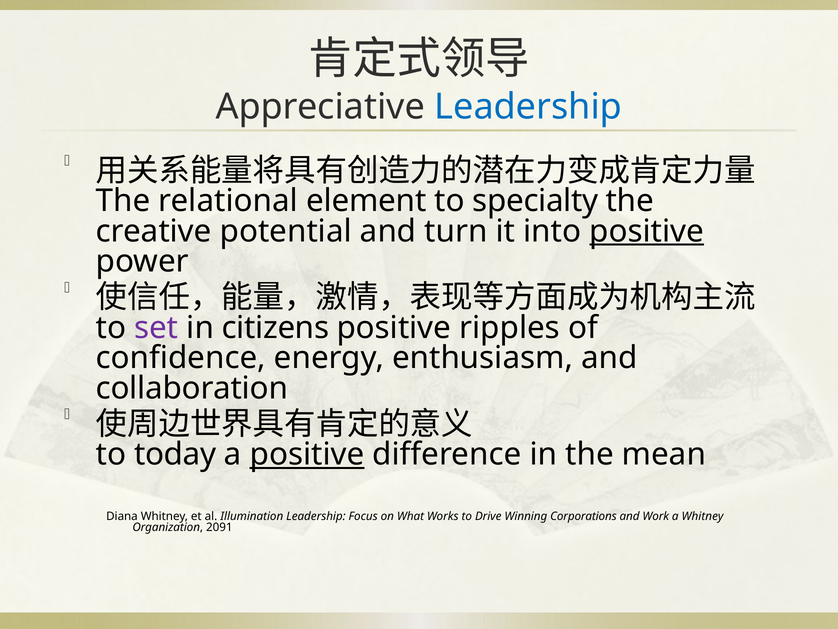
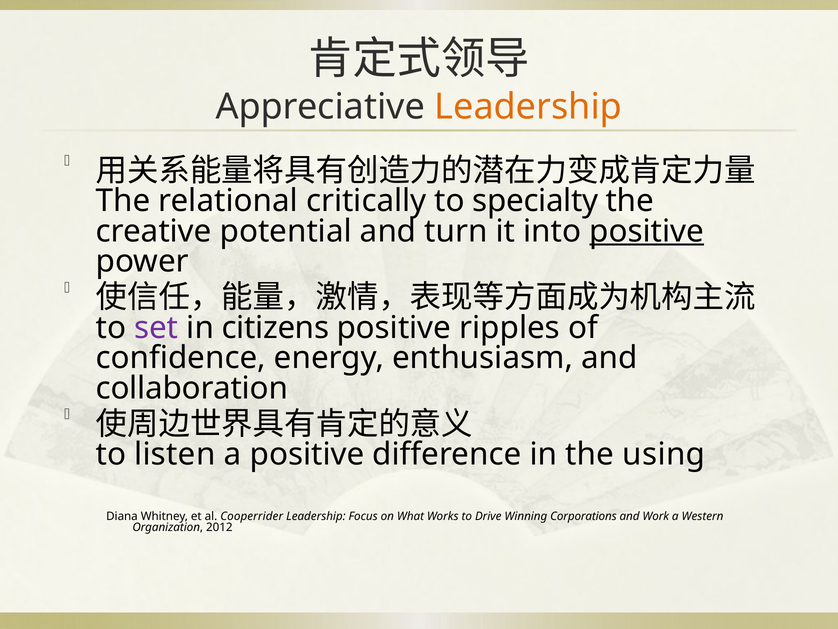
Leadership at (528, 107) colour: blue -> orange
element: element -> critically
today: today -> listen
positive at (307, 454) underline: present -> none
mean: mean -> using
Illumination: Illumination -> Cooperrider
a Whitney: Whitney -> Western
2091: 2091 -> 2012
